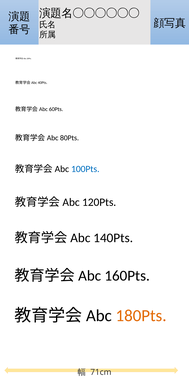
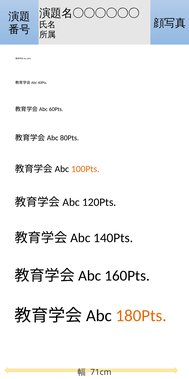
100Pts colour: blue -> orange
